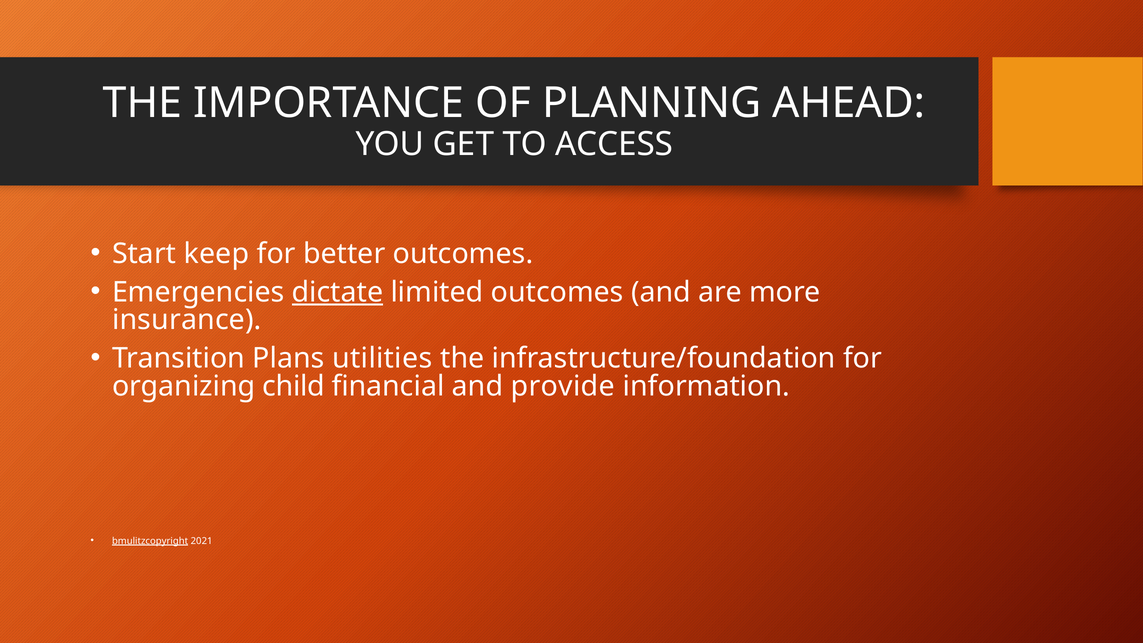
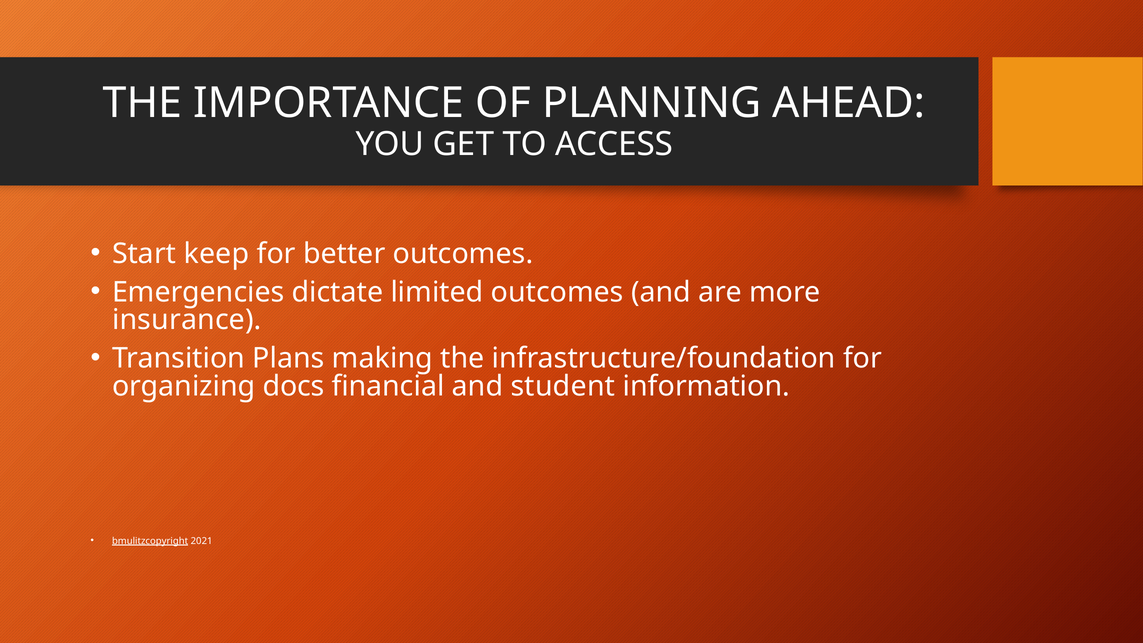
dictate underline: present -> none
utilities: utilities -> making
child: child -> docs
provide: provide -> student
